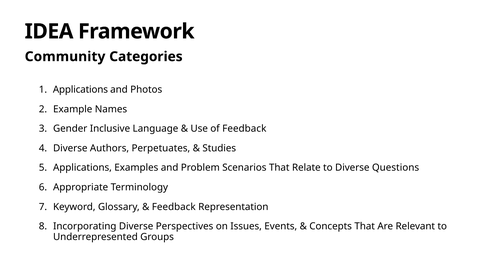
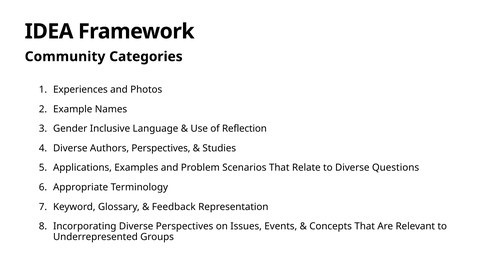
Applications at (80, 89): Applications -> Experiences
of Feedback: Feedback -> Reflection
Authors Perpetuates: Perpetuates -> Perspectives
